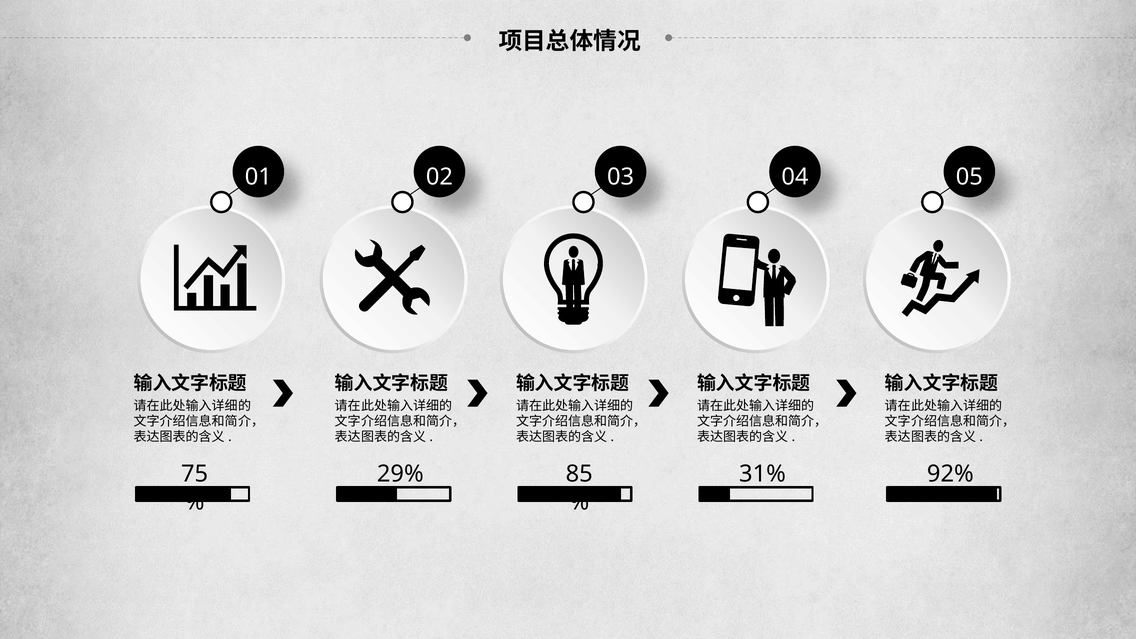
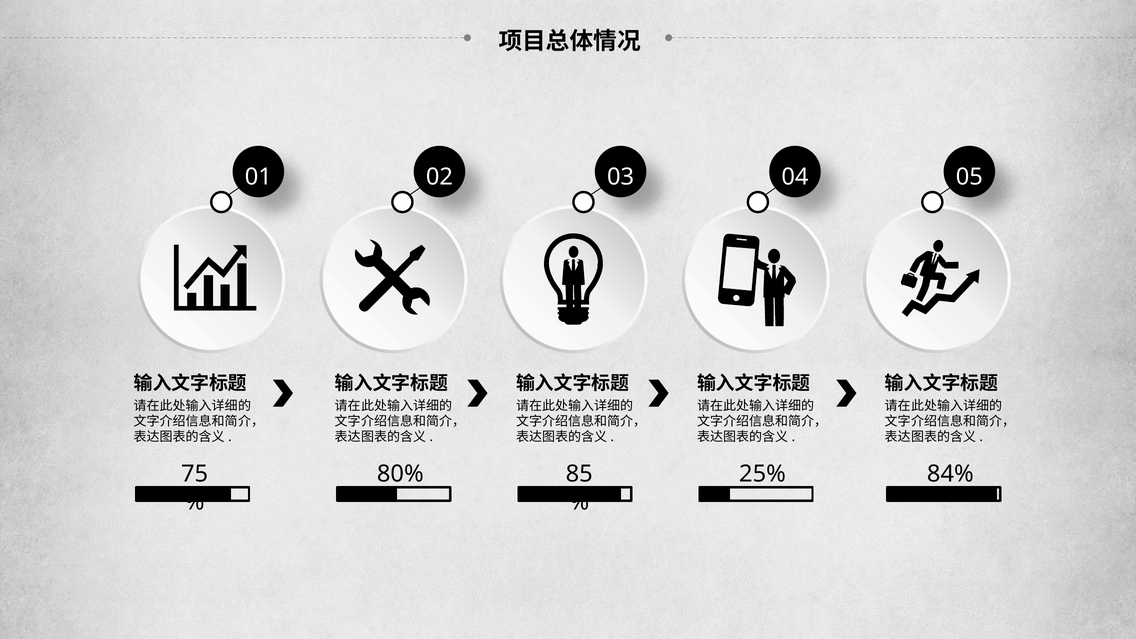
29%: 29% -> 80%
31%: 31% -> 25%
92%: 92% -> 84%
